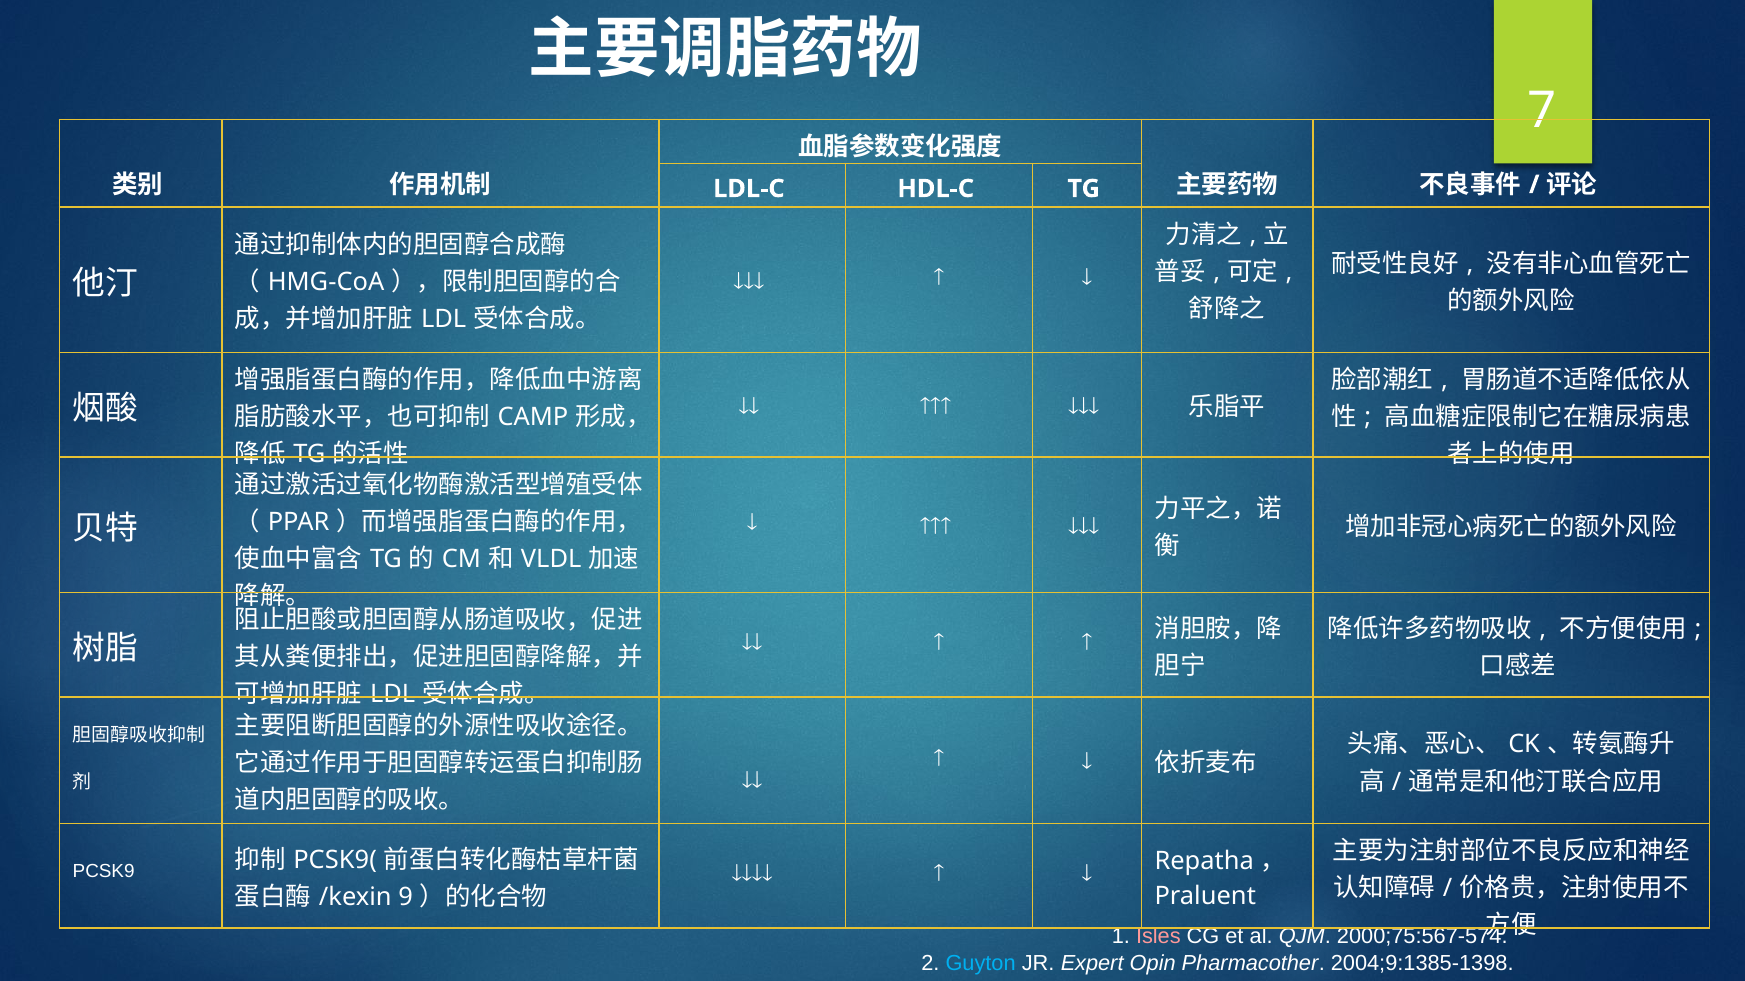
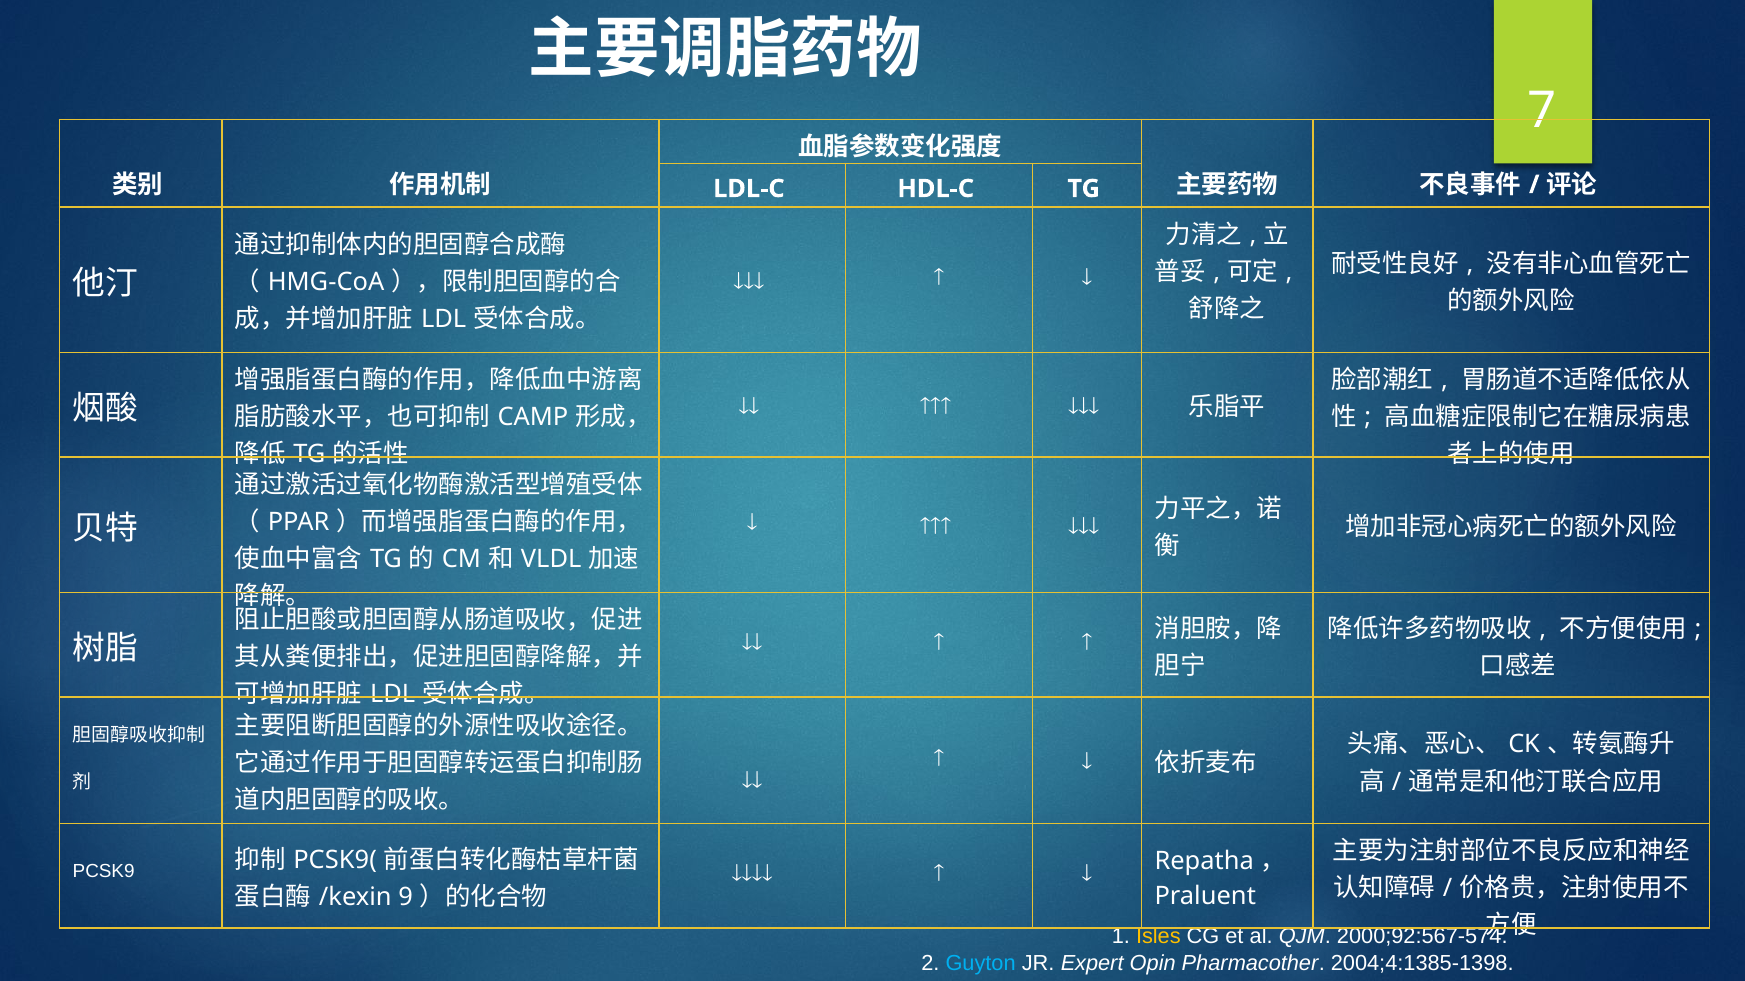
Isles colour: pink -> yellow
2000;75:567-574: 2000;75:567-574 -> 2000;92:567-574
2004;9:1385-1398: 2004;9:1385-1398 -> 2004;4:1385-1398
